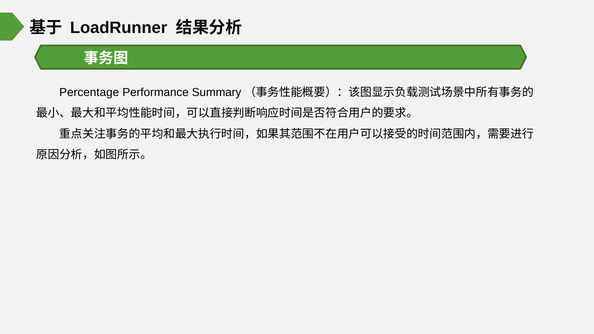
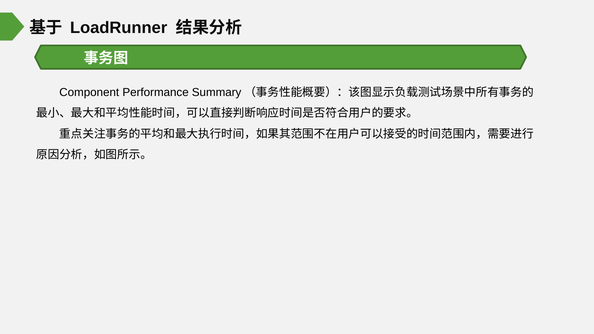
Percentage: Percentage -> Component
